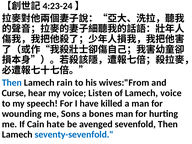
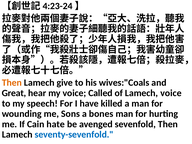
Then at (12, 83) colour: blue -> orange
rain: rain -> give
wives:"From: wives:"From -> wives:"Coals
Curse: Curse -> Great
Listen: Listen -> Called
